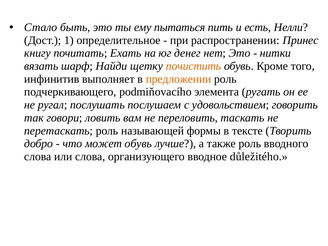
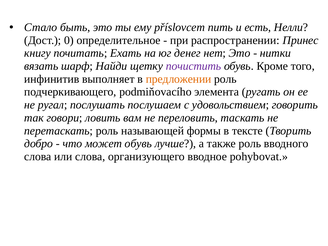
пытаться: пытаться -> příslovcem
1: 1 -> 0
почистить colour: orange -> purple
důležitého: důležitého -> pohybovat
